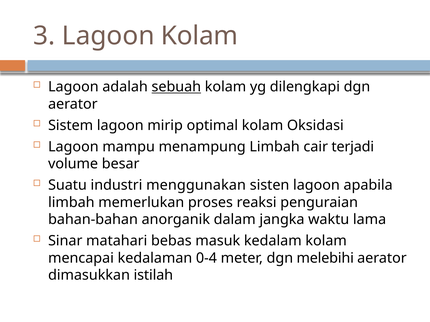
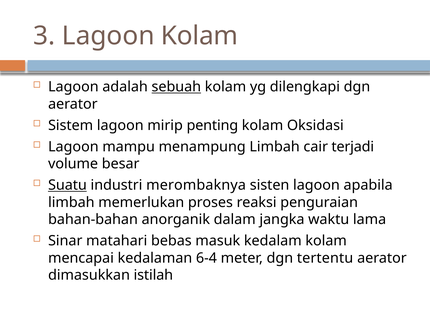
optimal: optimal -> penting
Suatu underline: none -> present
menggunakan: menggunakan -> merombaknya
0-4: 0-4 -> 6-4
melebihi: melebihi -> tertentu
